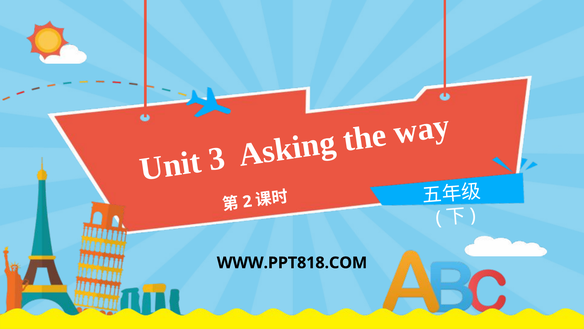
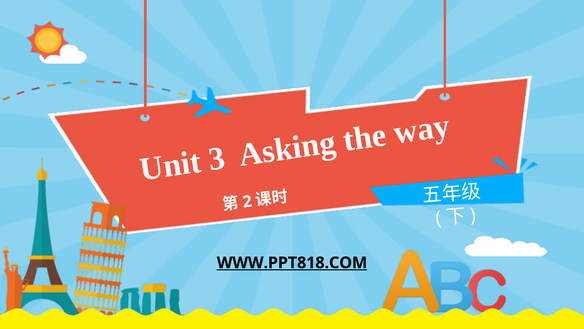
WWW.PPT818.COM underline: none -> present
